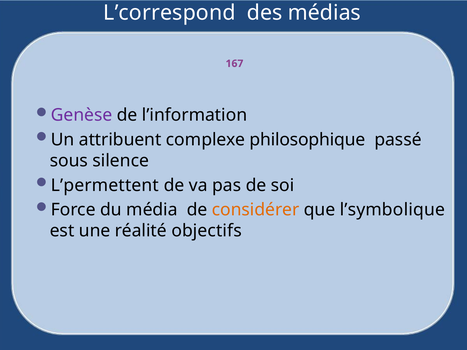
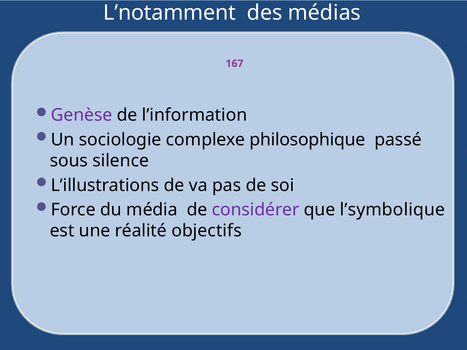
L’correspond: L’correspond -> L’notamment
attribuent: attribuent -> sociologie
L’permettent: L’permettent -> L’illustrations
considérer colour: orange -> purple
